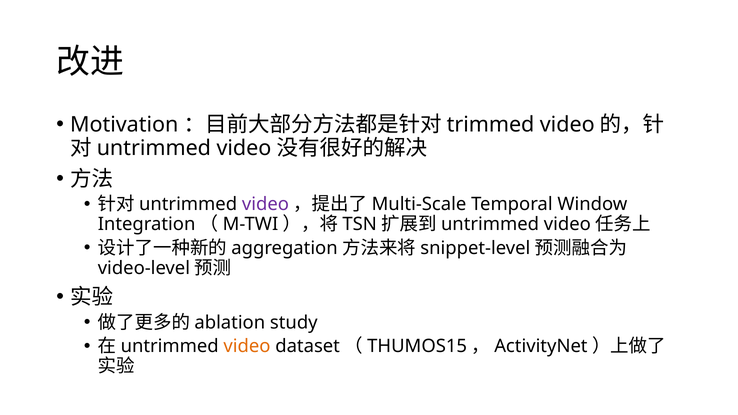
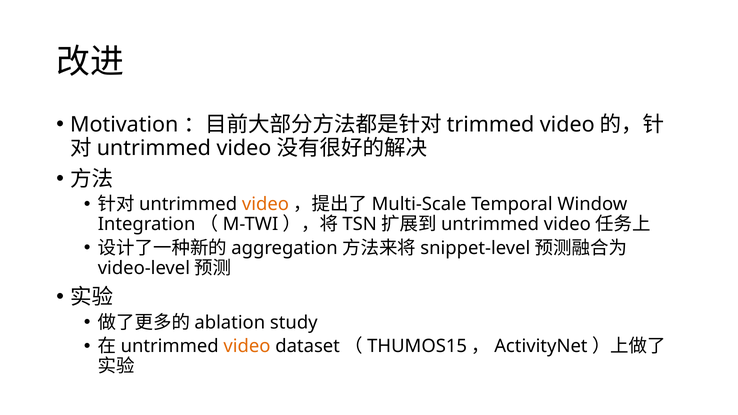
video at (265, 204) colour: purple -> orange
